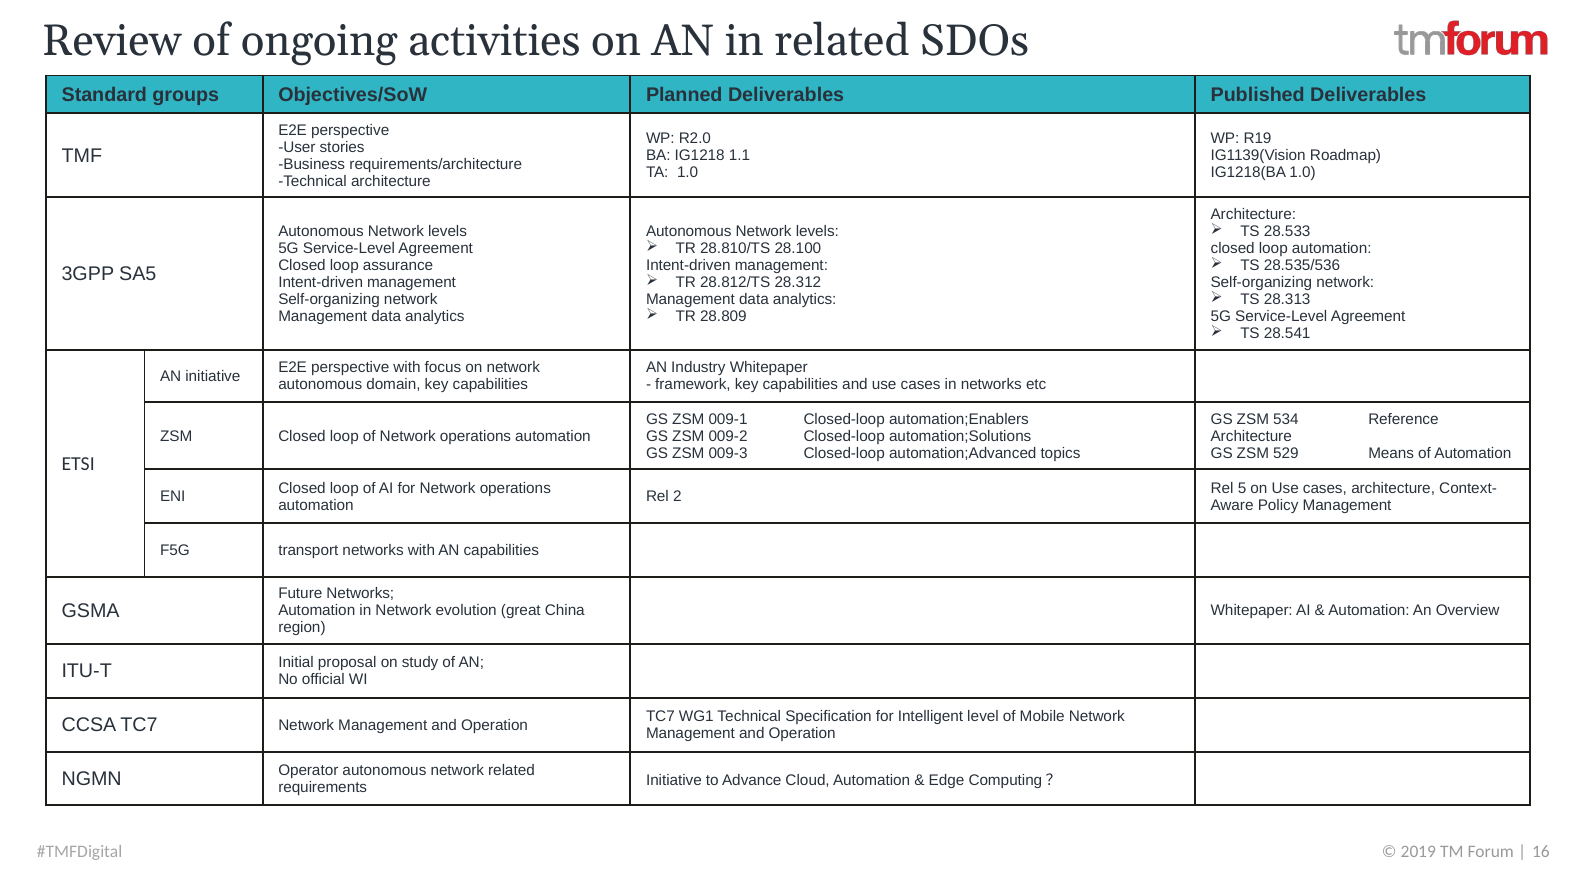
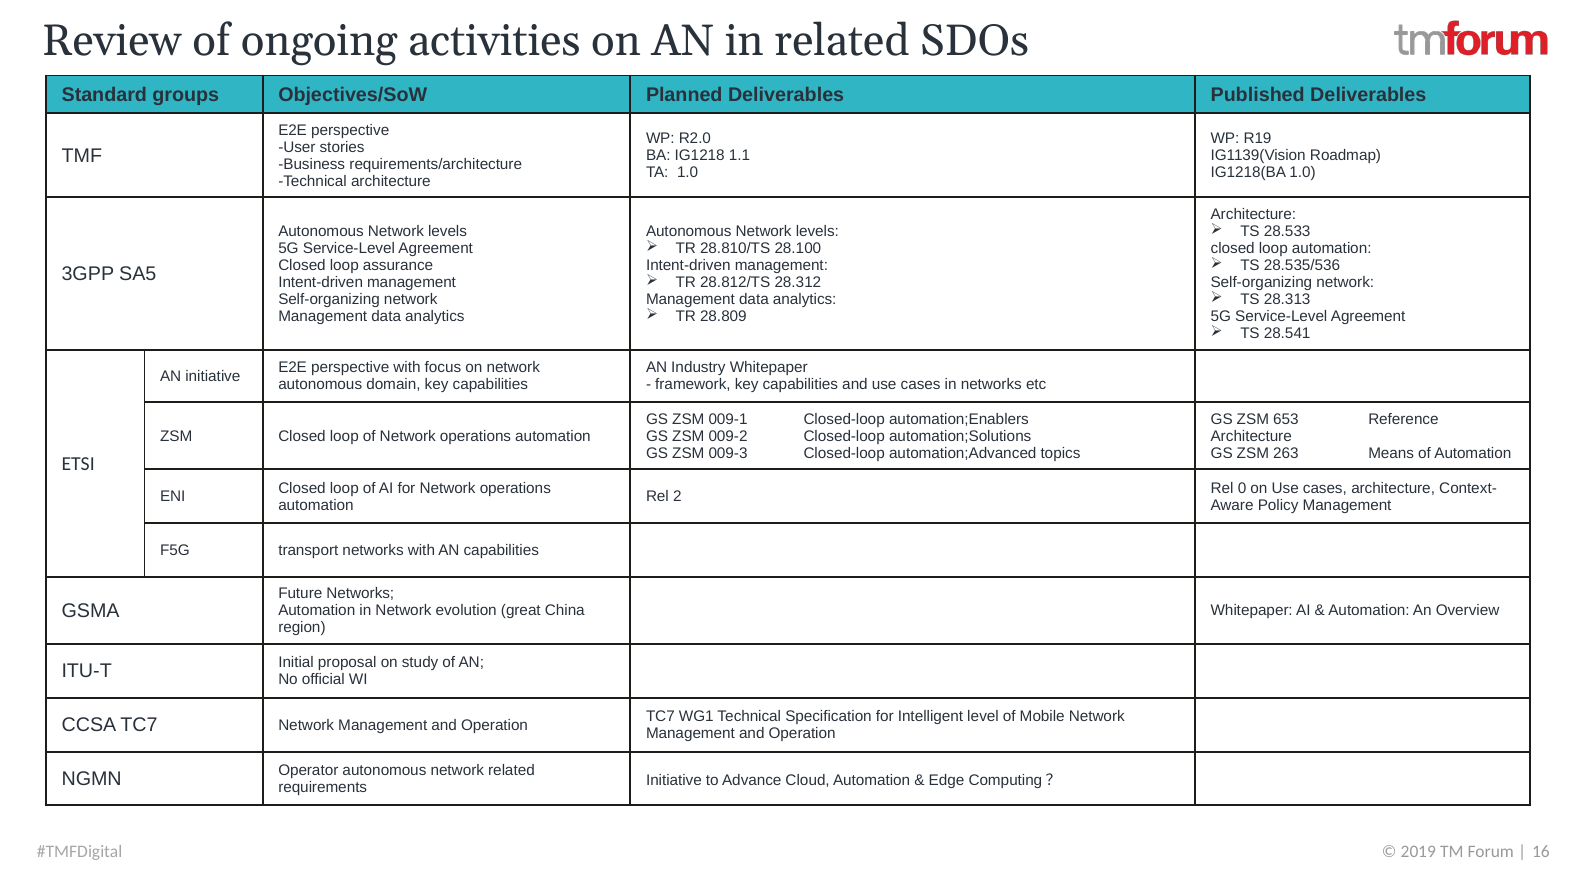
534: 534 -> 653
529: 529 -> 263
5: 5 -> 0
